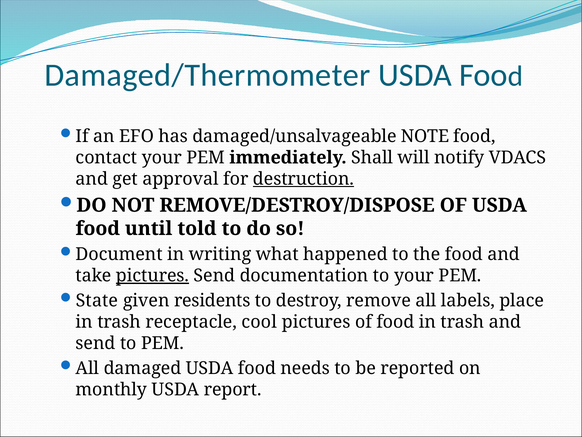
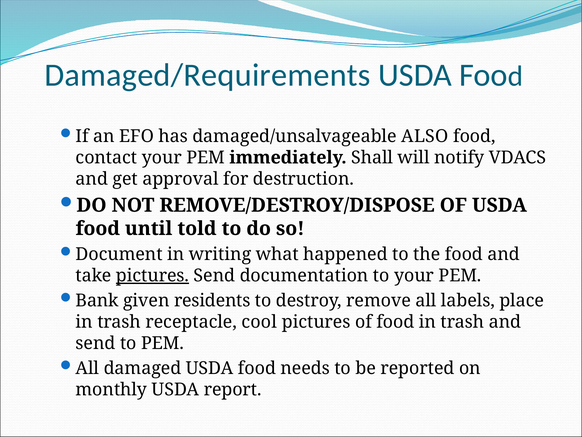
Damaged/Thermometer: Damaged/Thermometer -> Damaged/Requirements
NOTE: NOTE -> ALSO
destruction underline: present -> none
State: State -> Bank
